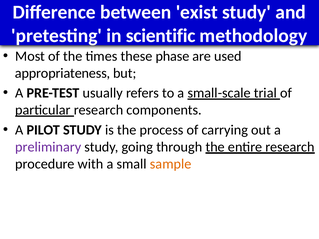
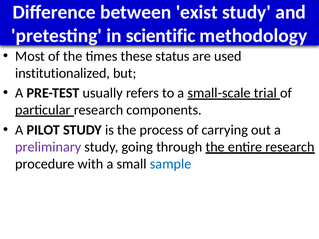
phase: phase -> status
appropriateness: appropriateness -> institutionalized
sample colour: orange -> blue
